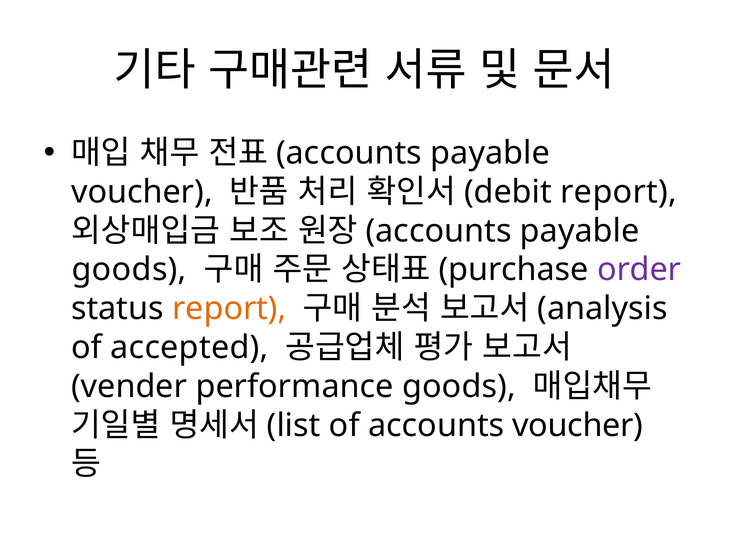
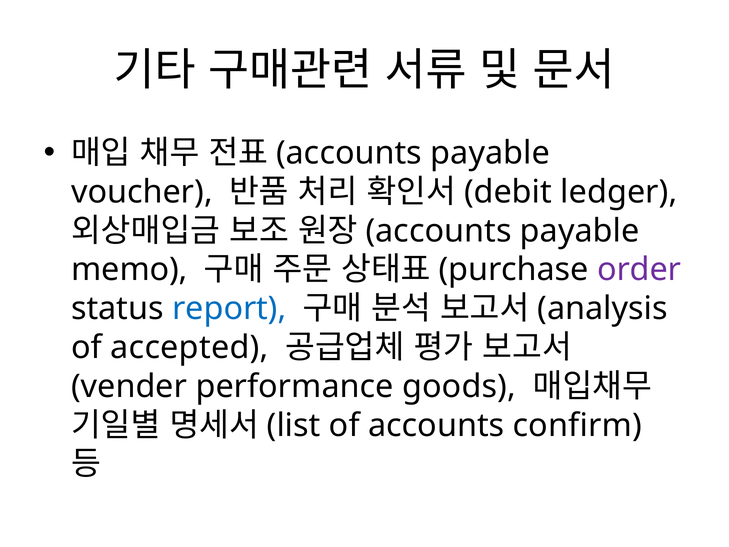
report at (619, 192): report -> ledger
goods at (129, 270): goods -> memo
report at (229, 308) colour: orange -> blue
accounts voucher: voucher -> confirm
